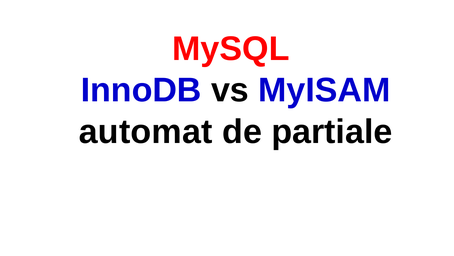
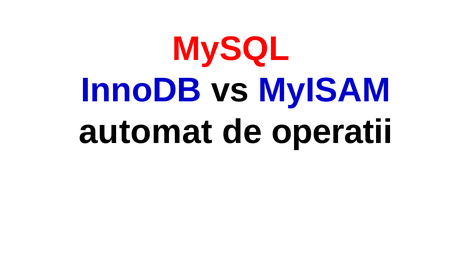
partiale: partiale -> operatii
